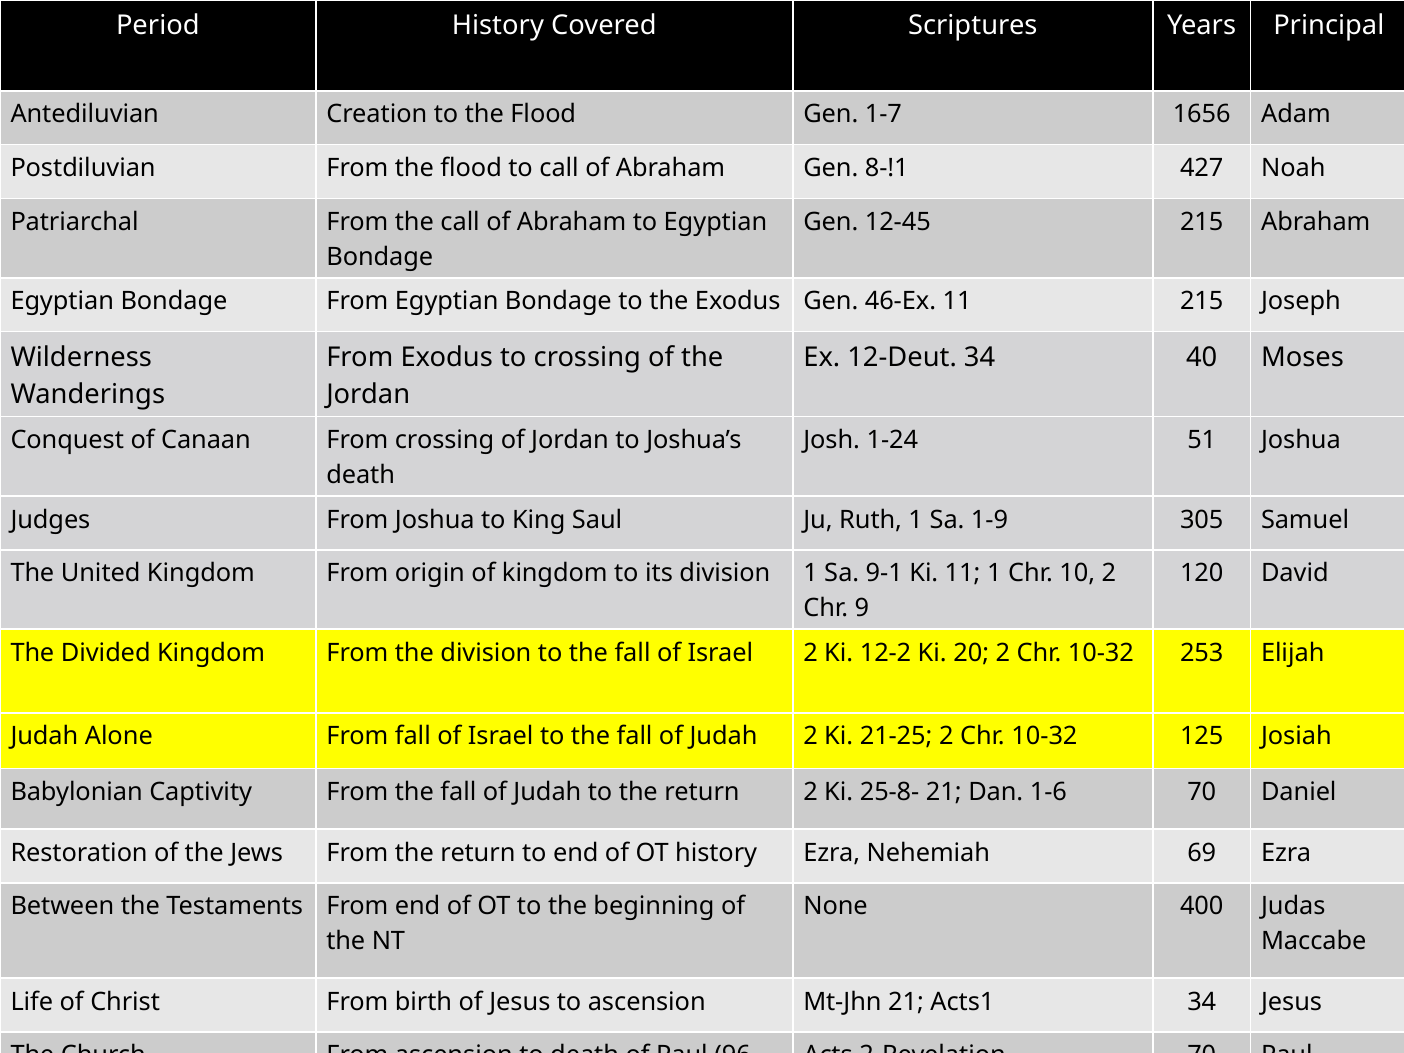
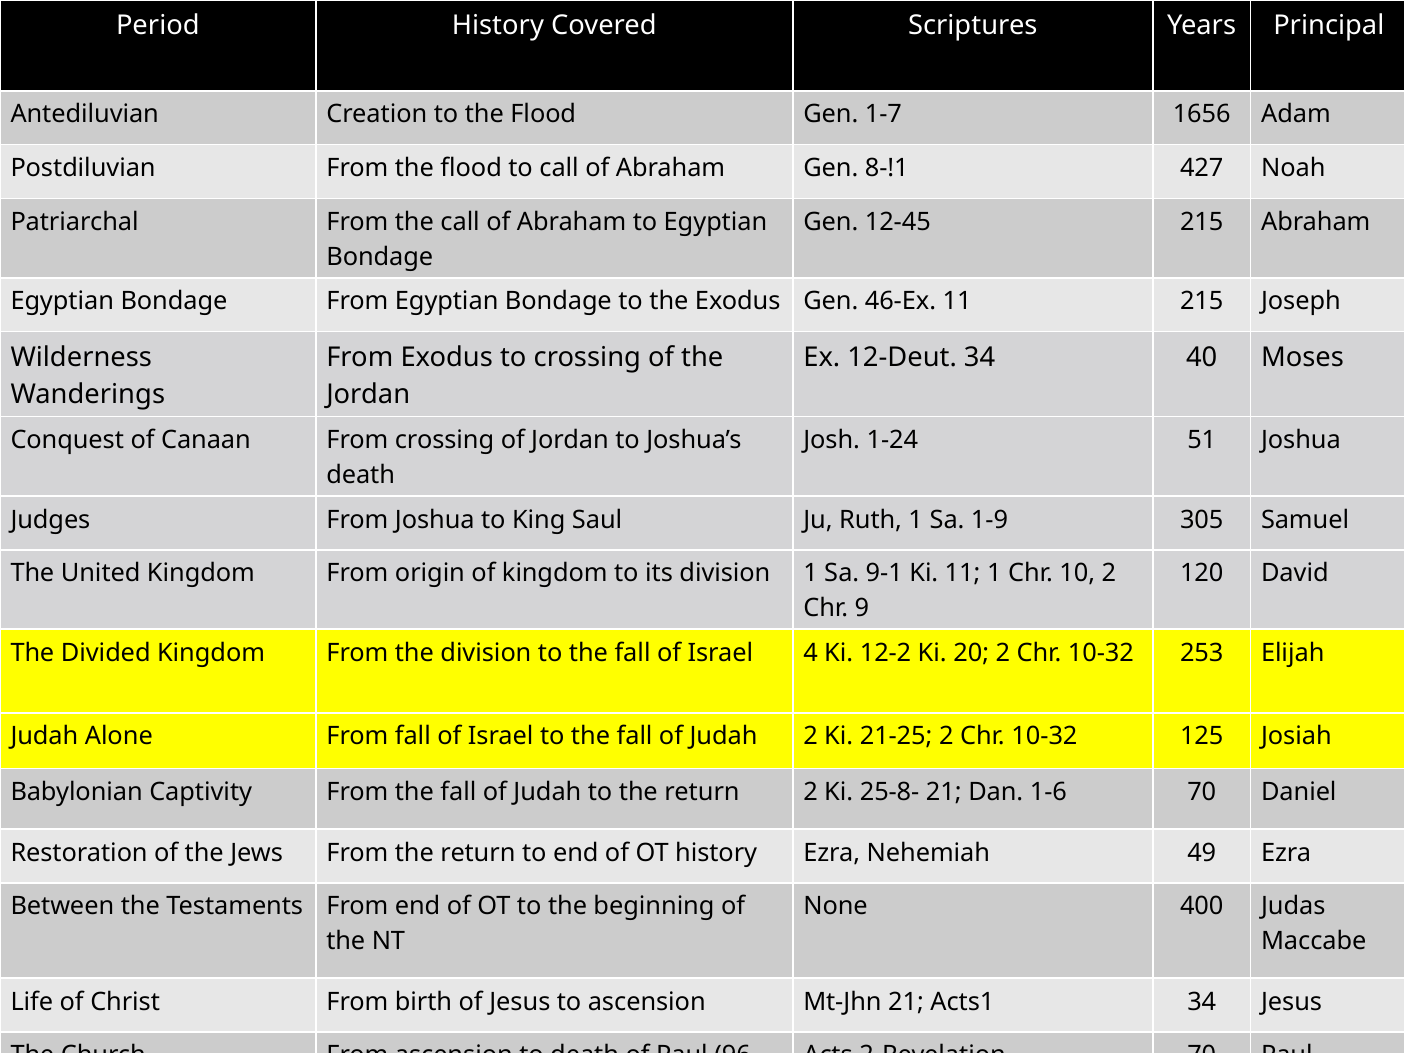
Israel 2: 2 -> 4
69: 69 -> 49
